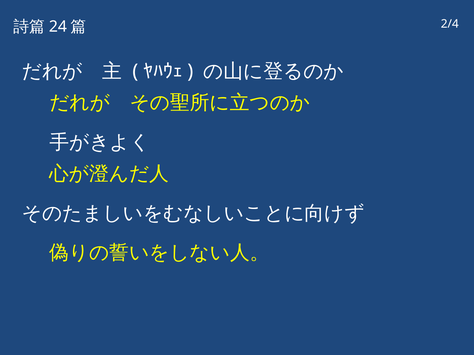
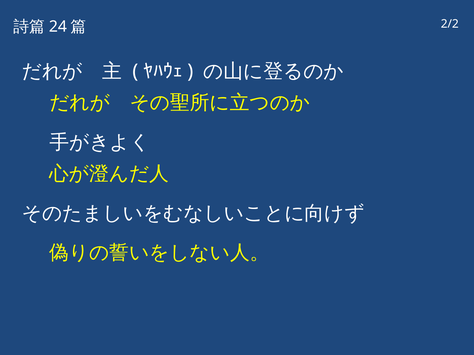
2/4: 2/4 -> 2/2
